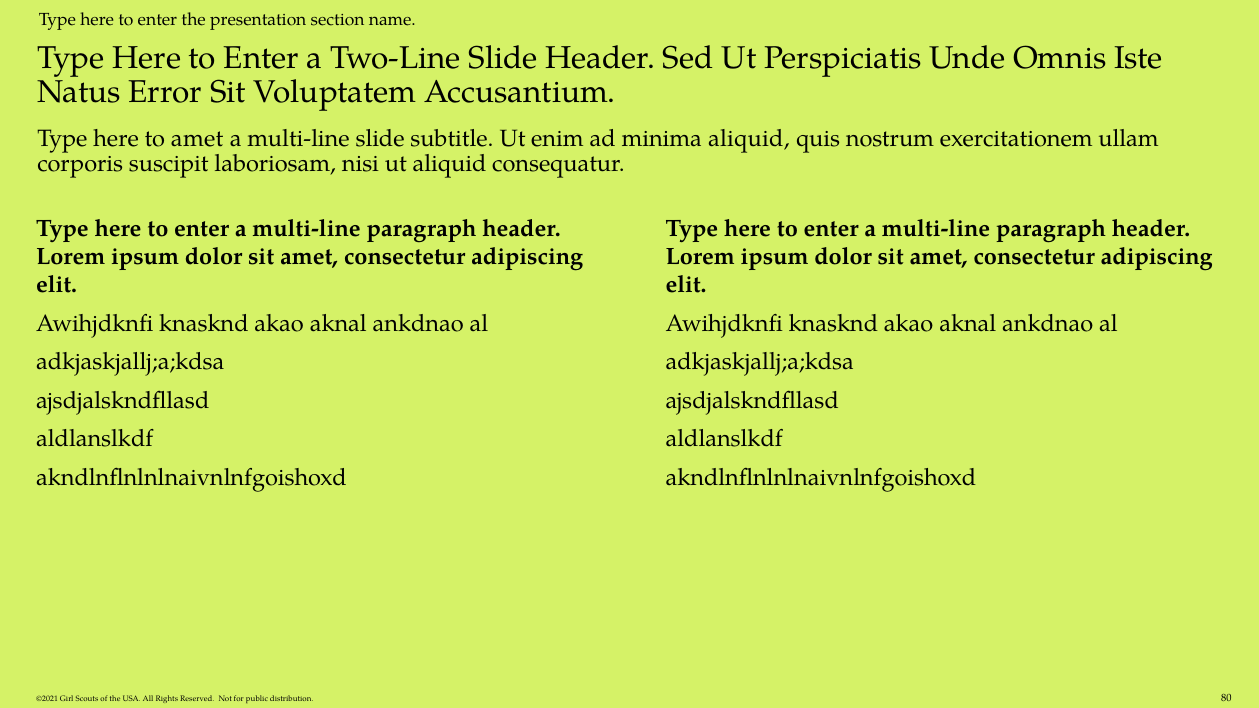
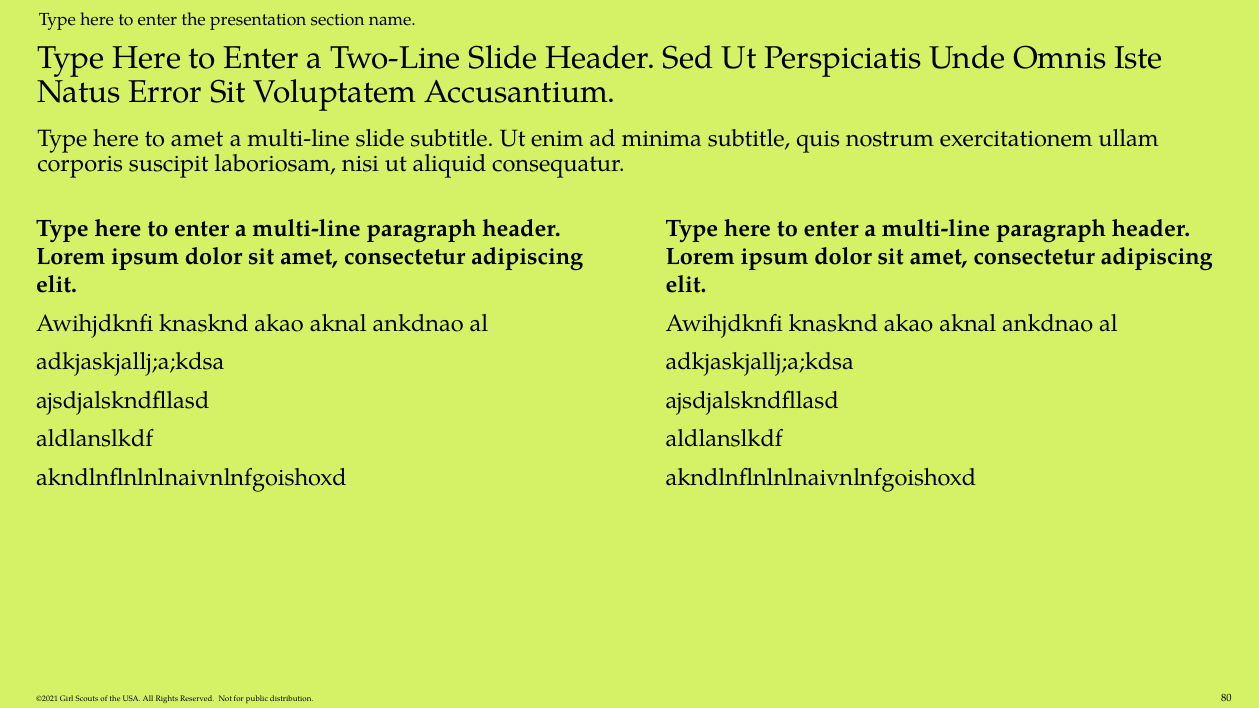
minima aliquid: aliquid -> subtitle
